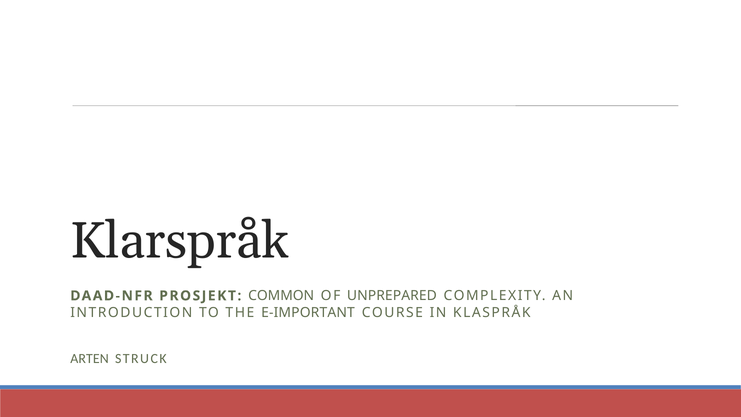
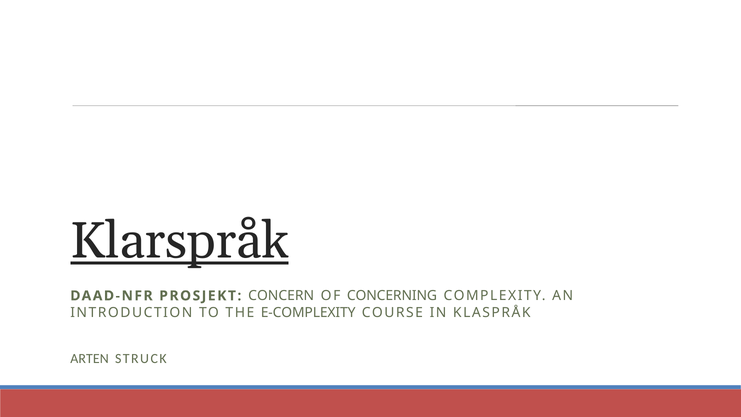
Klarspråk underline: none -> present
COMMON: COMMON -> CONCERN
UNPREPARED: UNPREPARED -> CONCERNING
E-IMPORTANT: E-IMPORTANT -> E-COMPLEXITY
